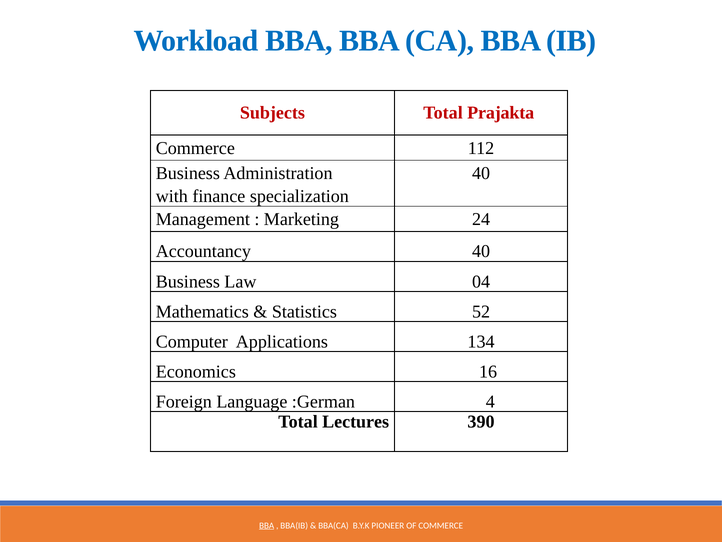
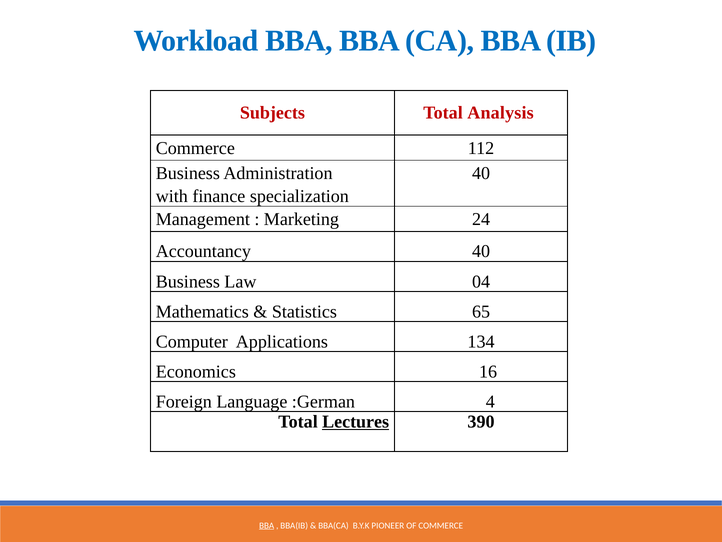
Prajakta: Prajakta -> Analysis
52: 52 -> 65
Lectures underline: none -> present
